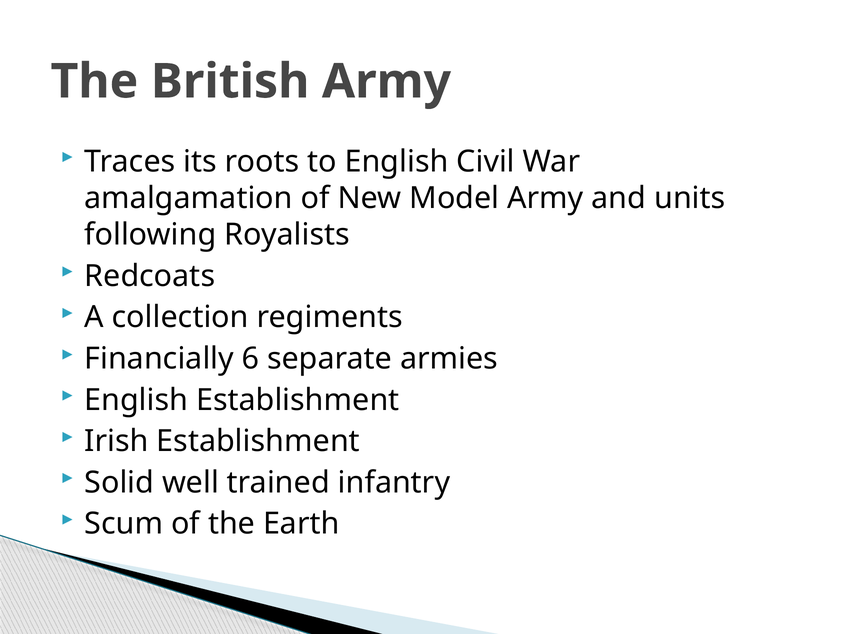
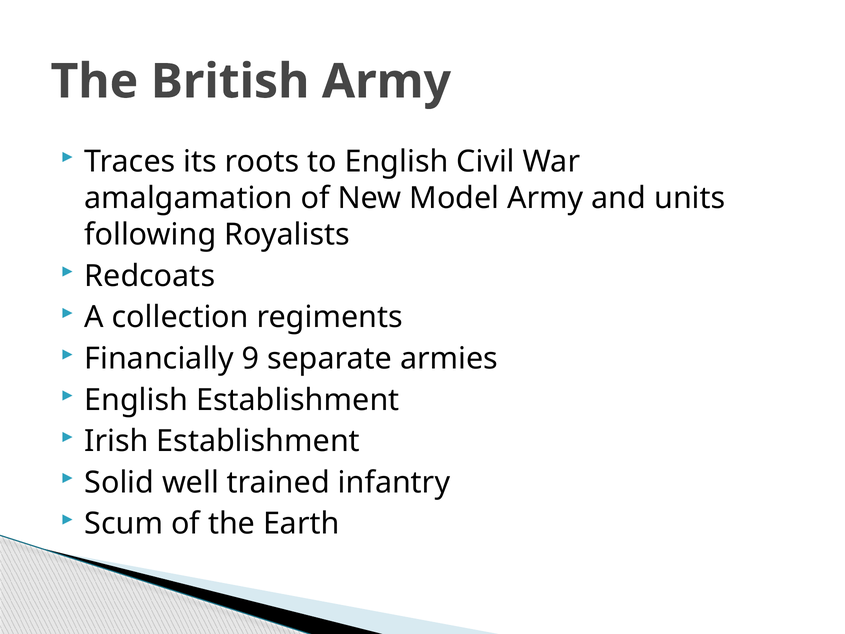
6: 6 -> 9
